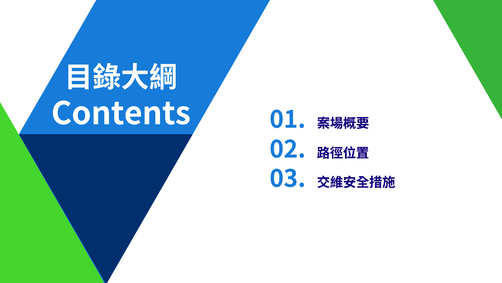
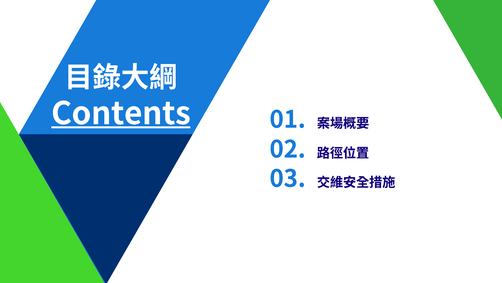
Contents underline: none -> present
